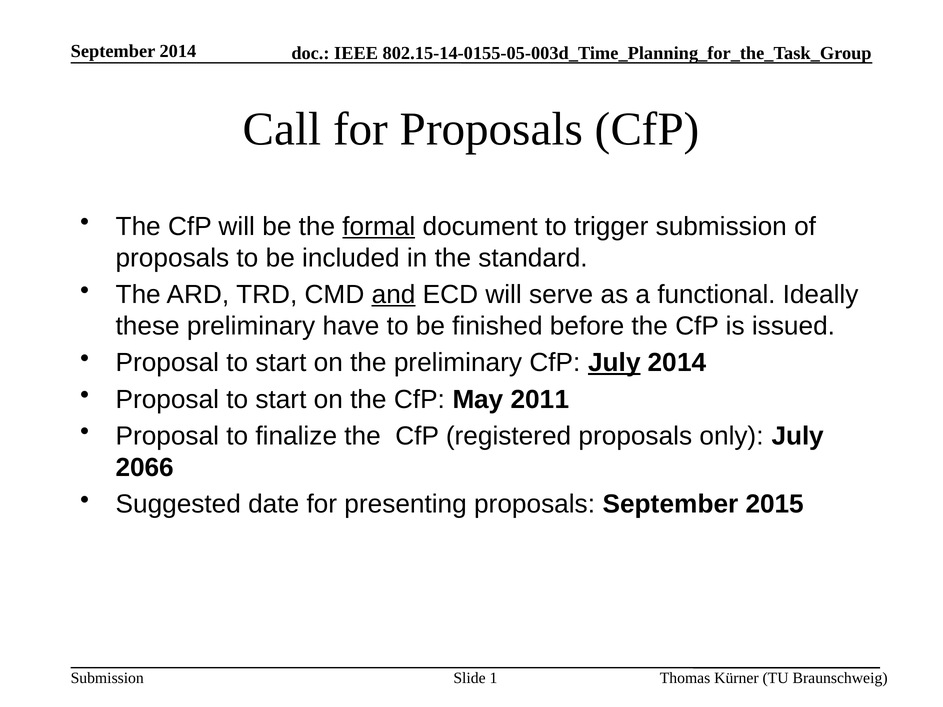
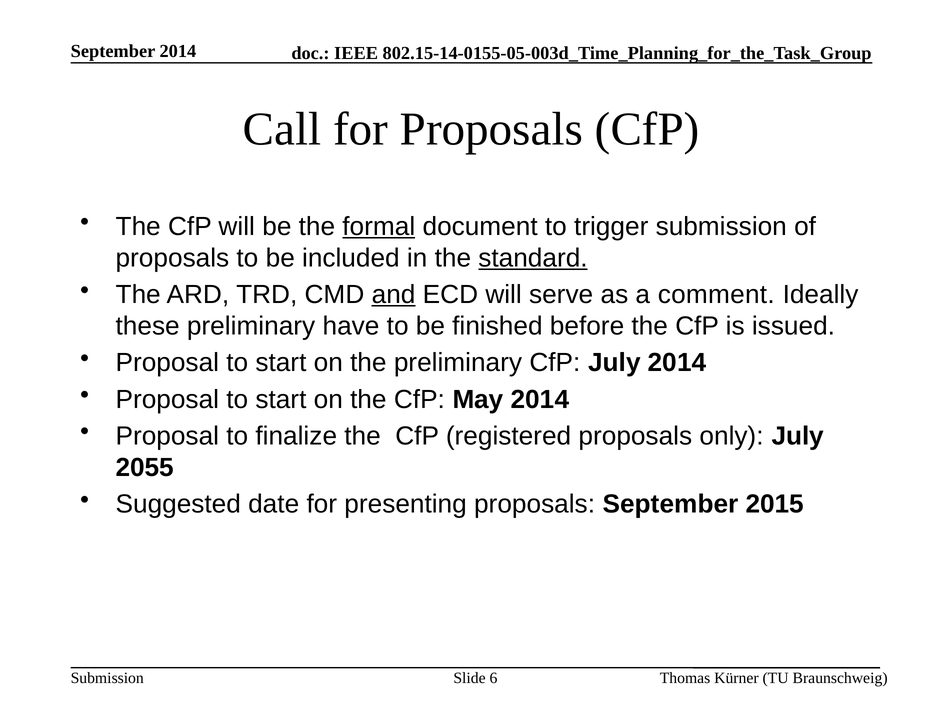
standard underline: none -> present
functional: functional -> comment
July at (614, 363) underline: present -> none
May 2011: 2011 -> 2014
2066: 2066 -> 2055
1: 1 -> 6
